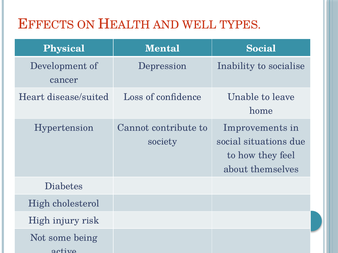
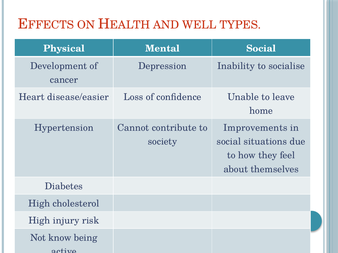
disease/suited: disease/suited -> disease/easier
some: some -> know
